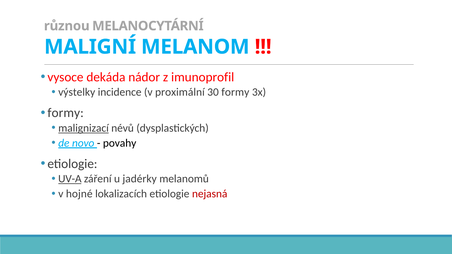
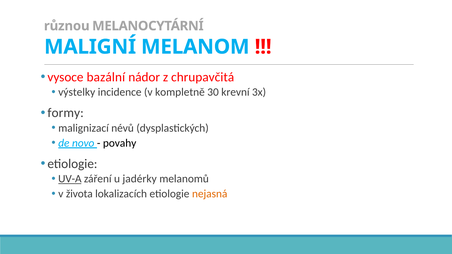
dekáda: dekáda -> bazální
imunoprofil: imunoprofil -> chrupavčitá
proximální: proximální -> kompletně
30 formy: formy -> krevní
malignizací underline: present -> none
hojné: hojné -> života
nejasná colour: red -> orange
